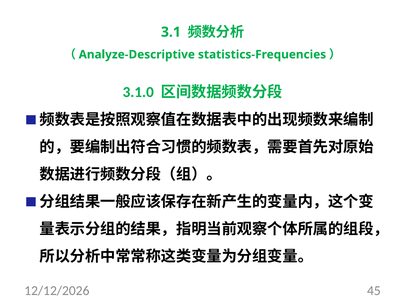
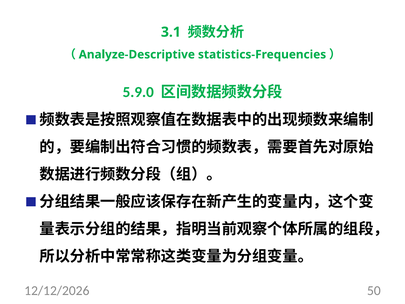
3.1.0: 3.1.0 -> 5.9.0
45: 45 -> 50
